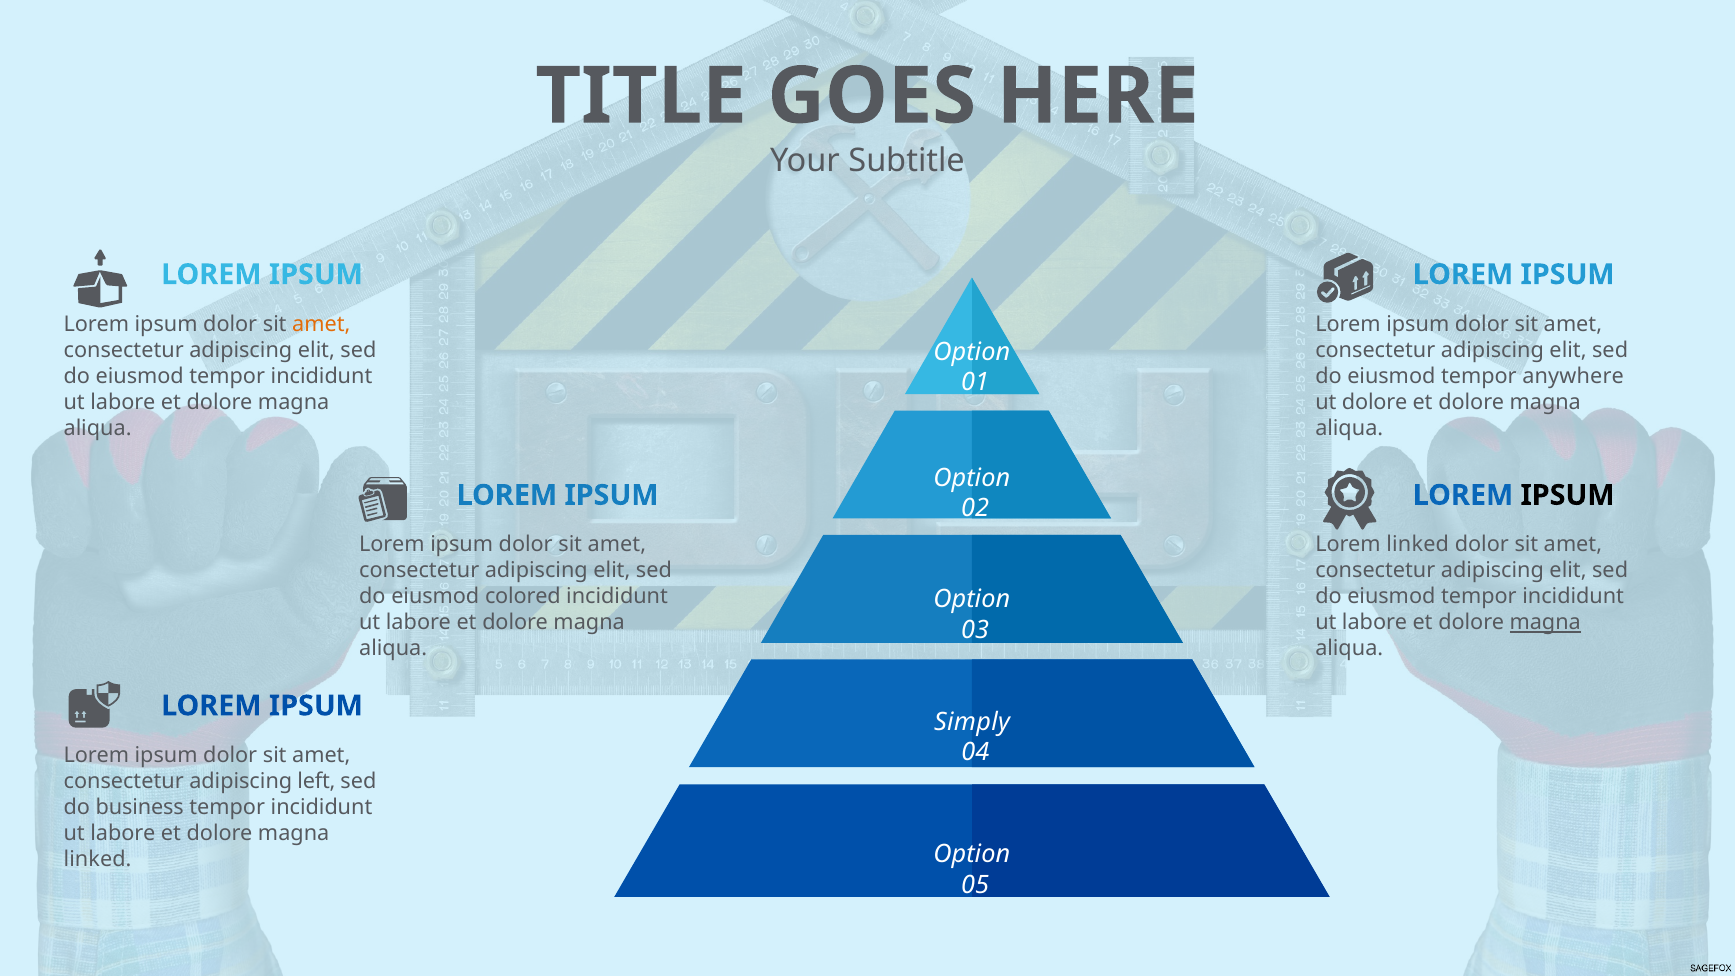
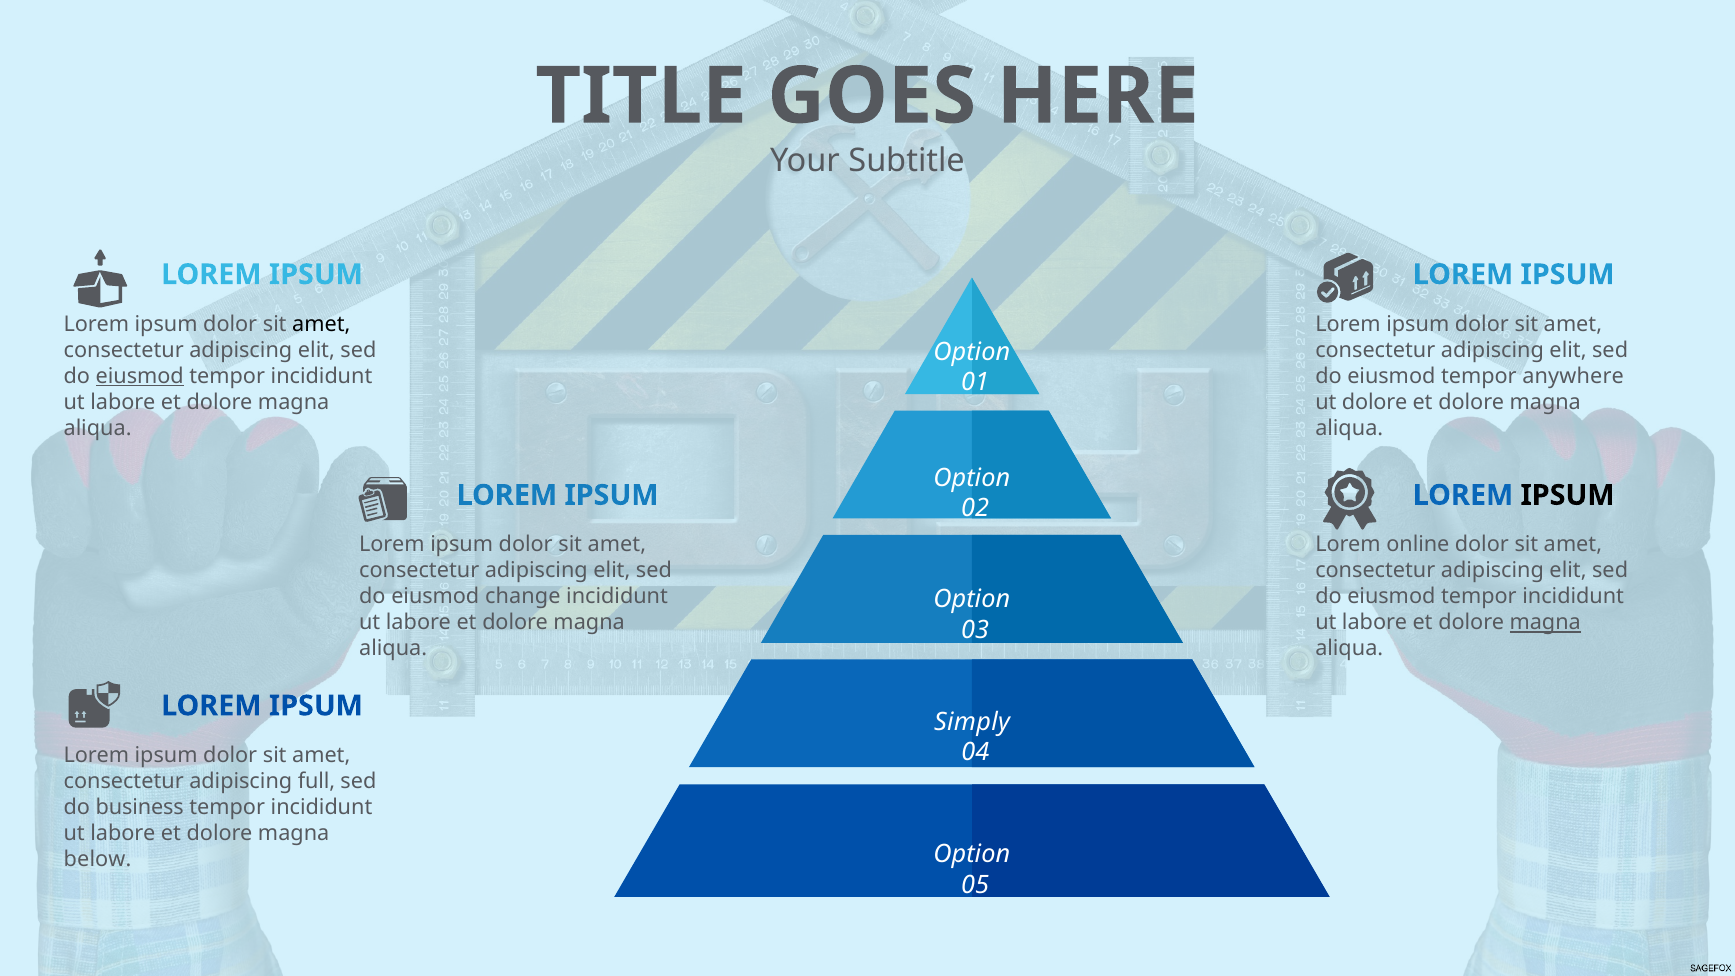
amet at (321, 324) colour: orange -> black
eiusmod at (140, 376) underline: none -> present
Lorem linked: linked -> online
colored: colored -> change
left: left -> full
linked at (98, 859): linked -> below
